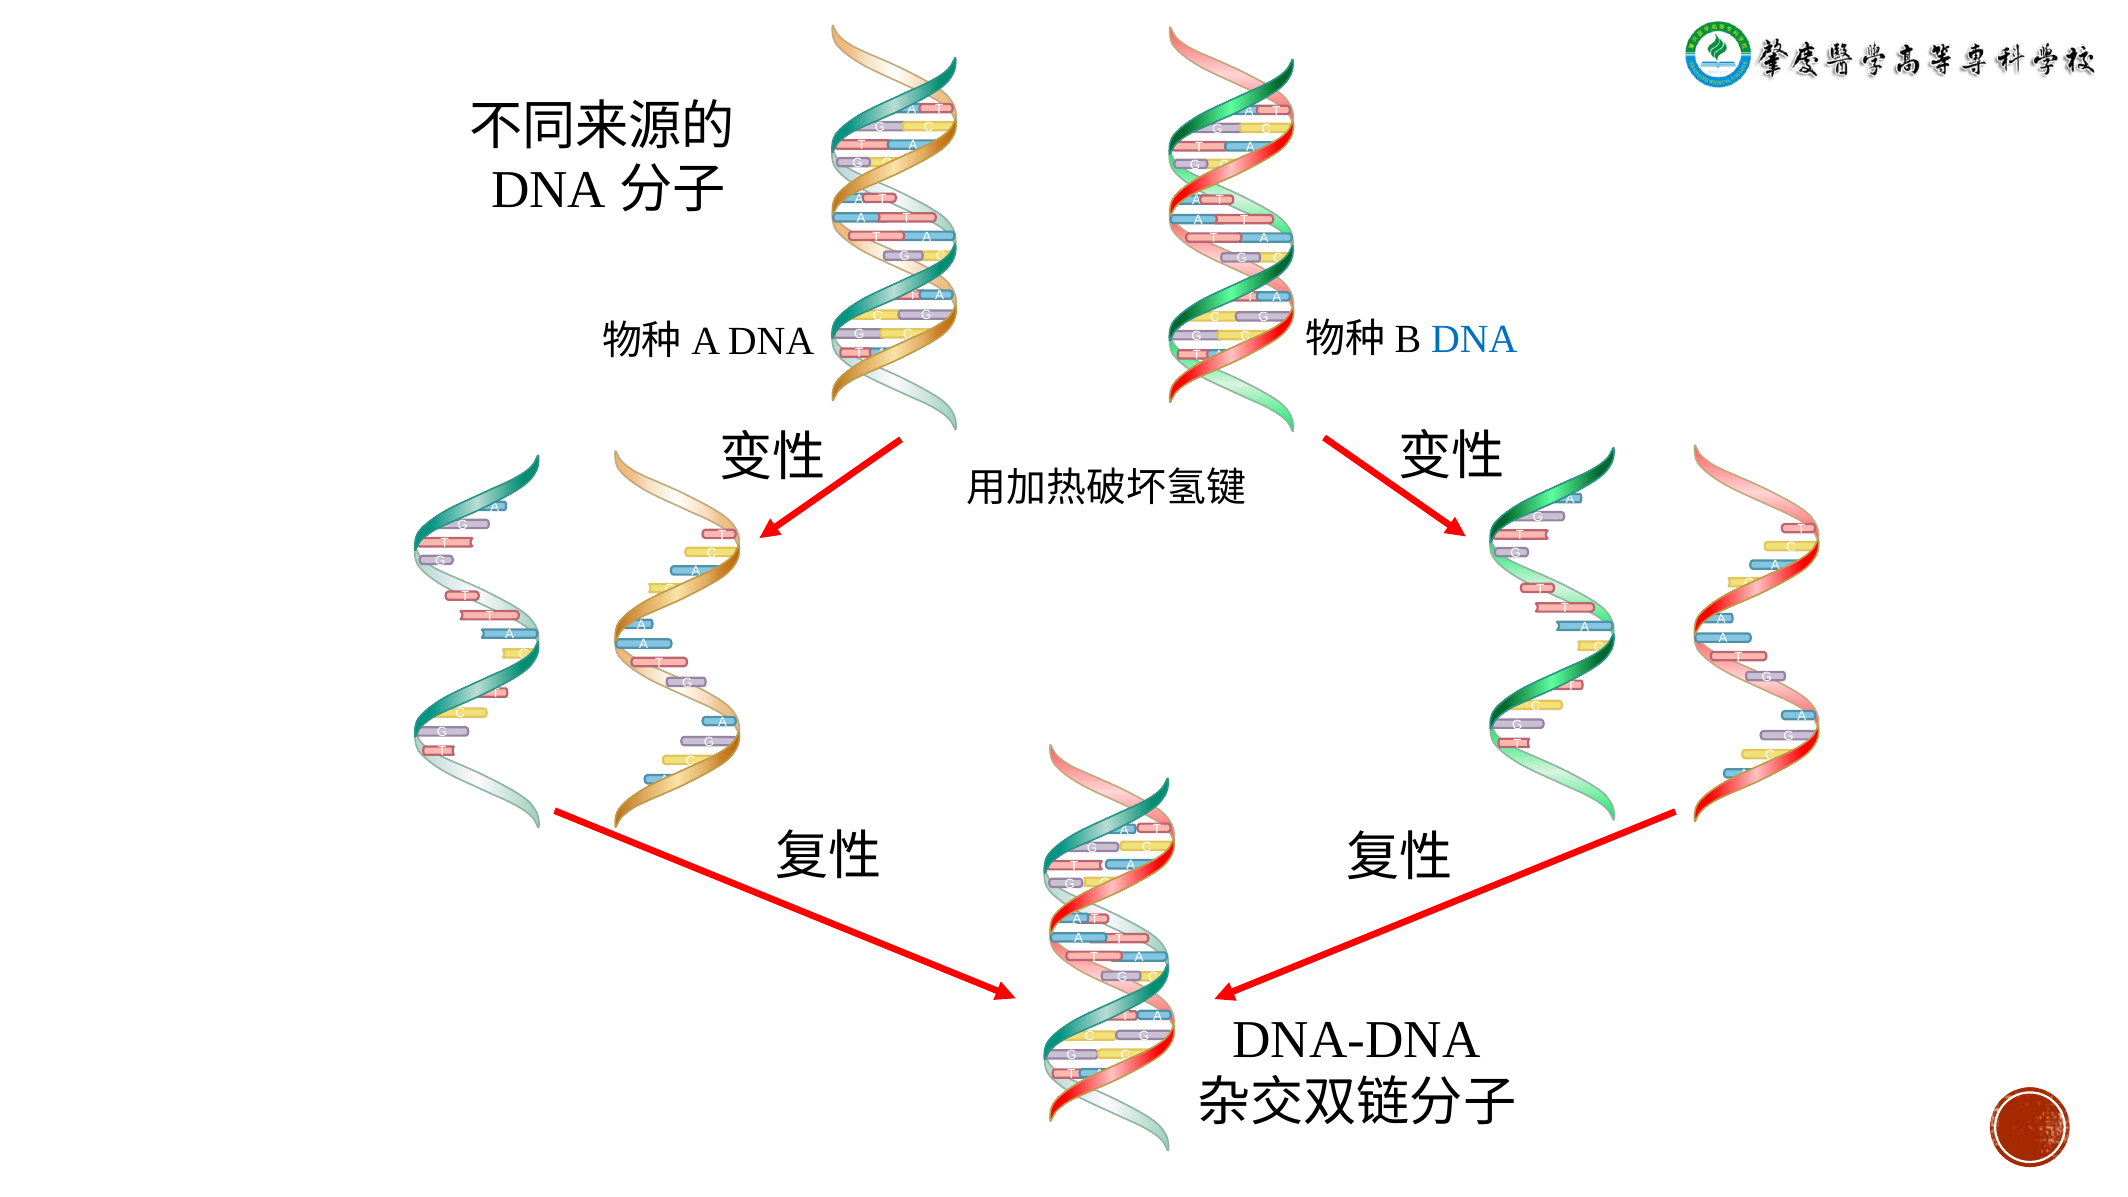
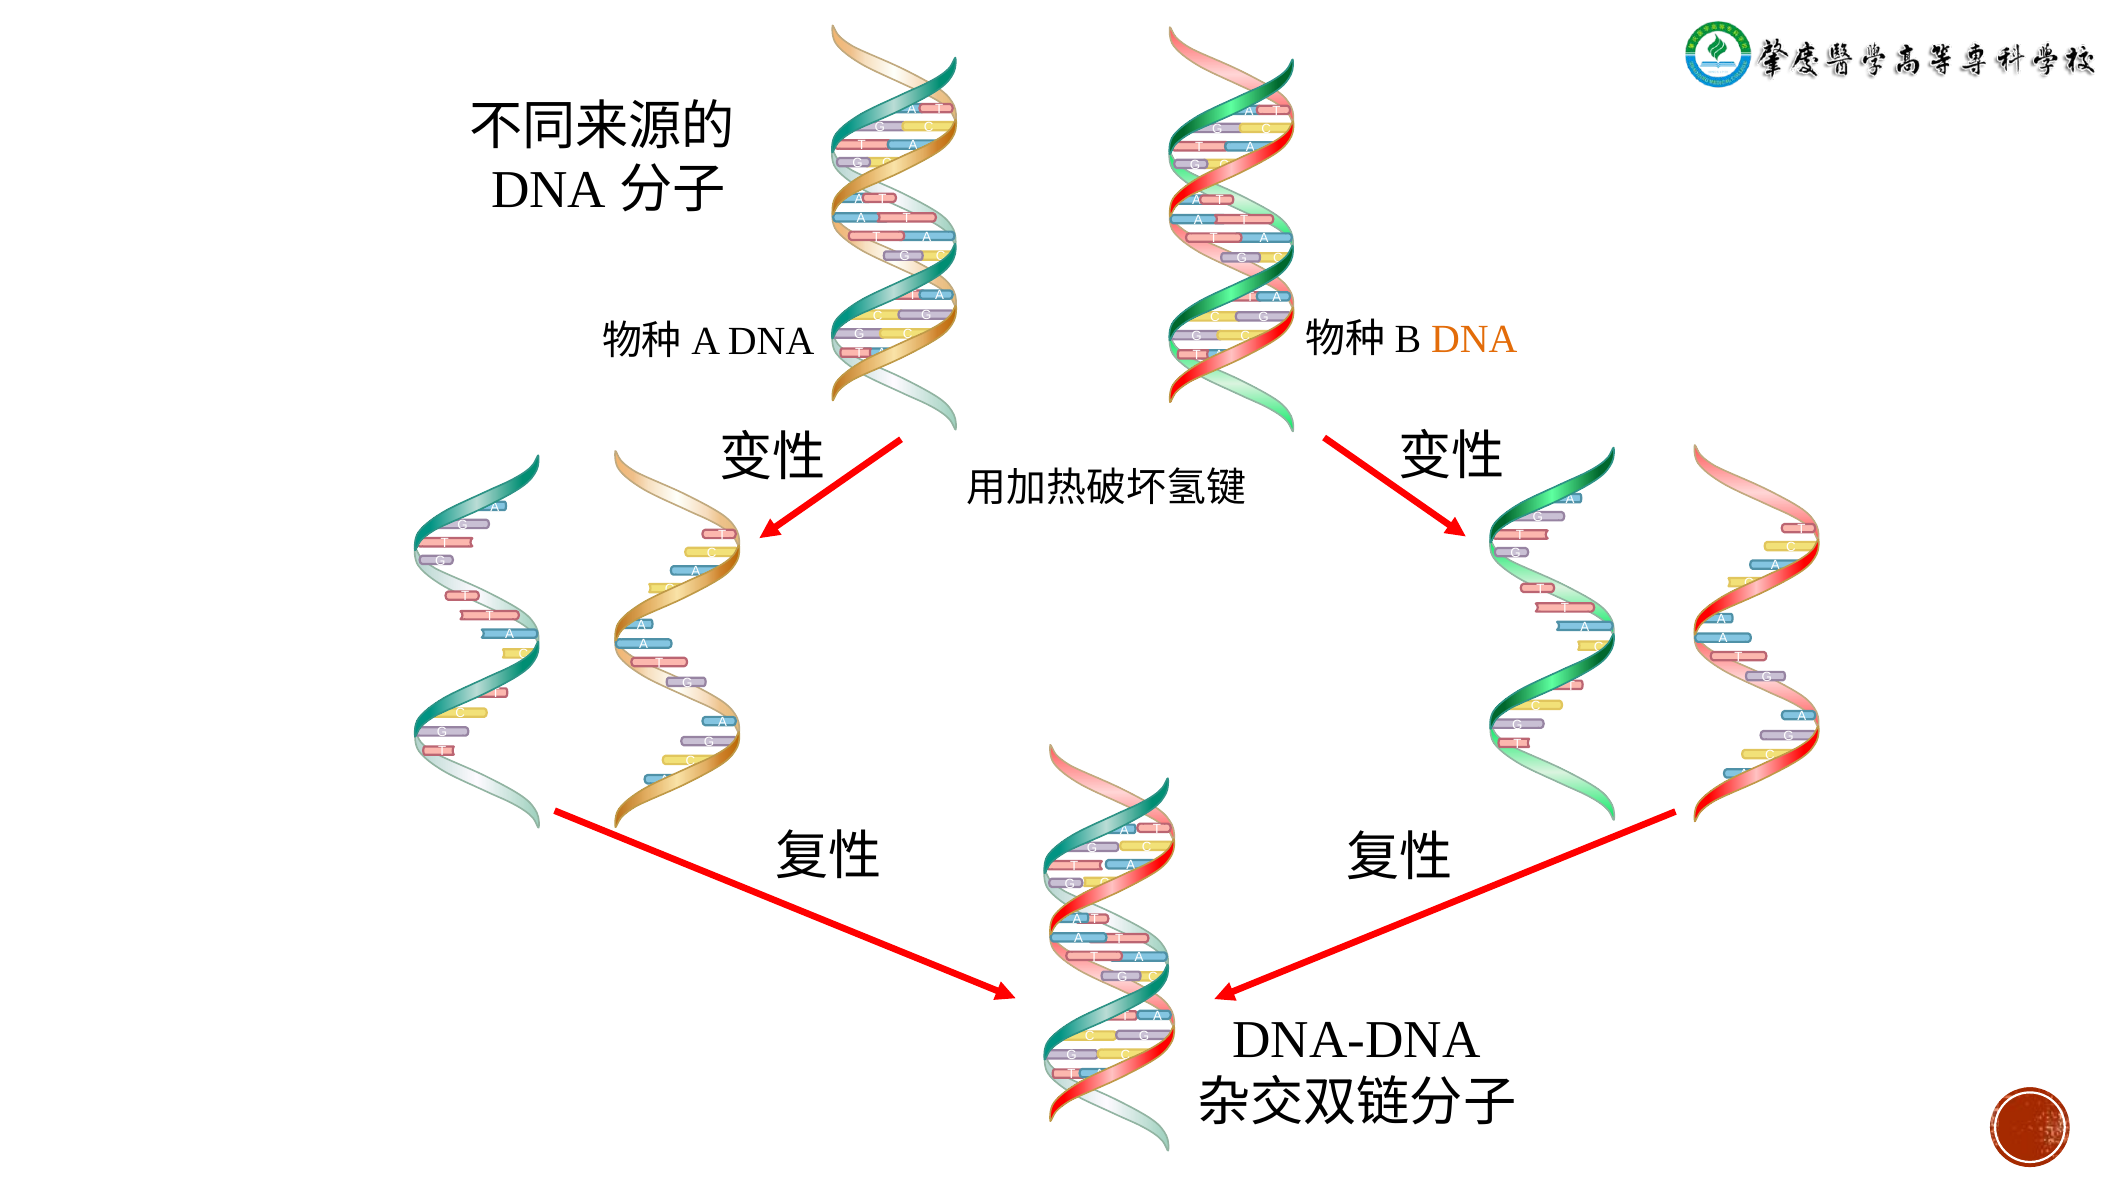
DNA at (1474, 340) colour: blue -> orange
